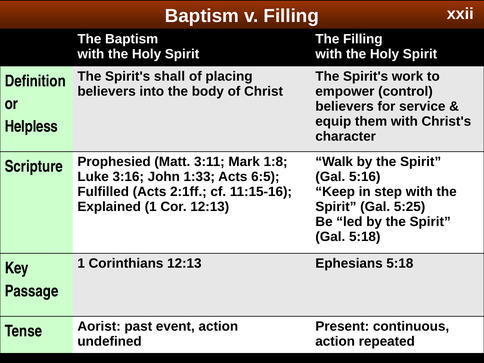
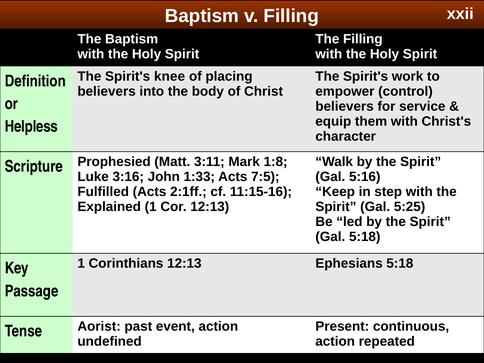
shall: shall -> knee
6:5: 6:5 -> 7:5
